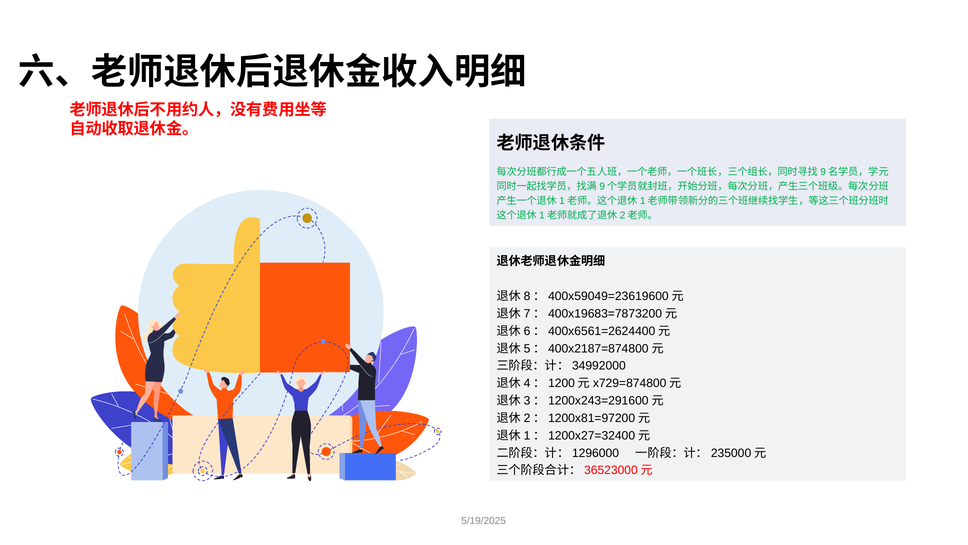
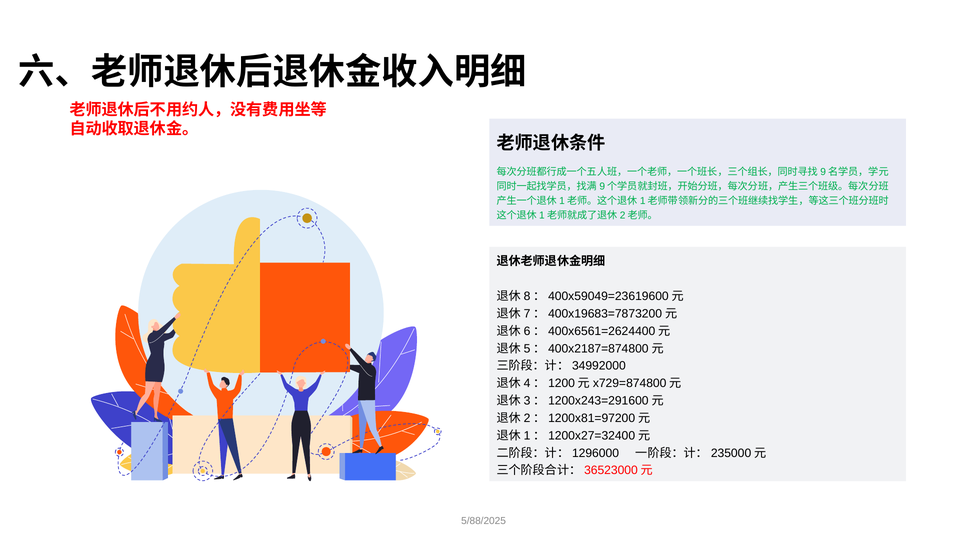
5/19/2025: 5/19/2025 -> 5/88/2025
